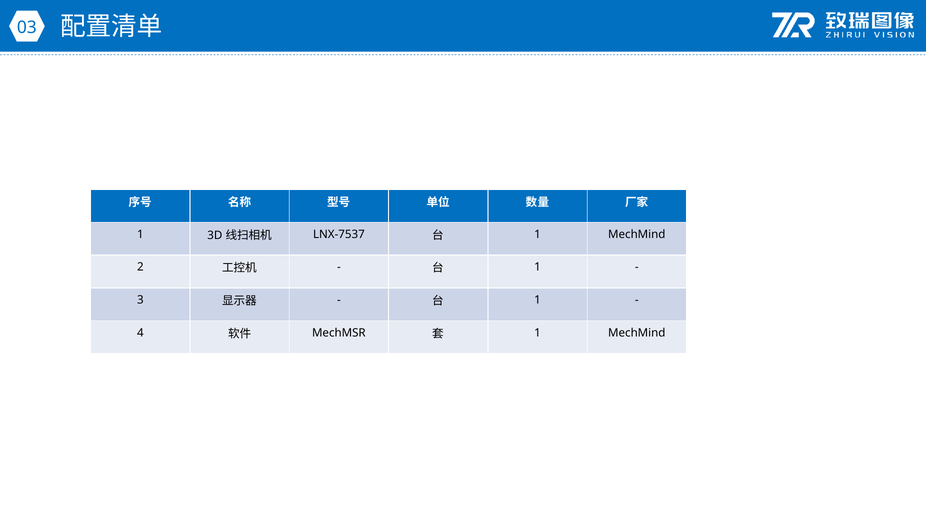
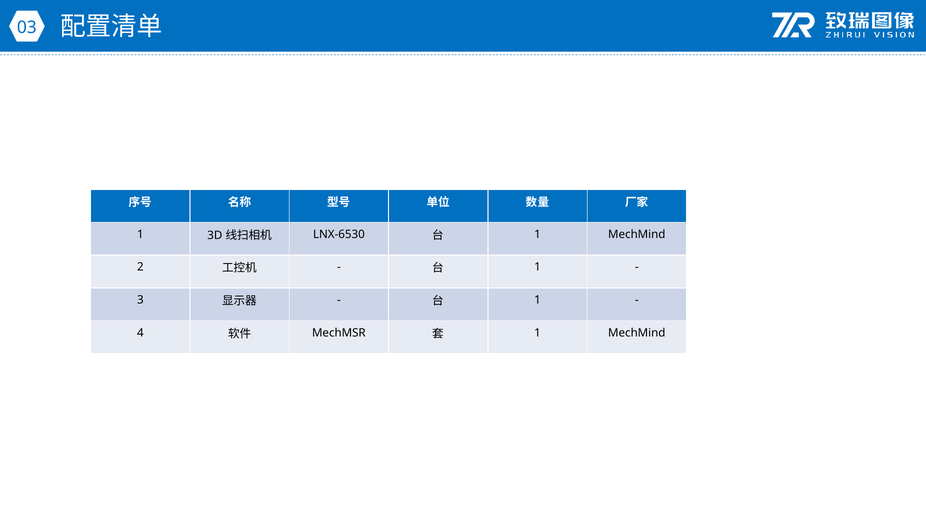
LNX-7537: LNX-7537 -> LNX-6530
